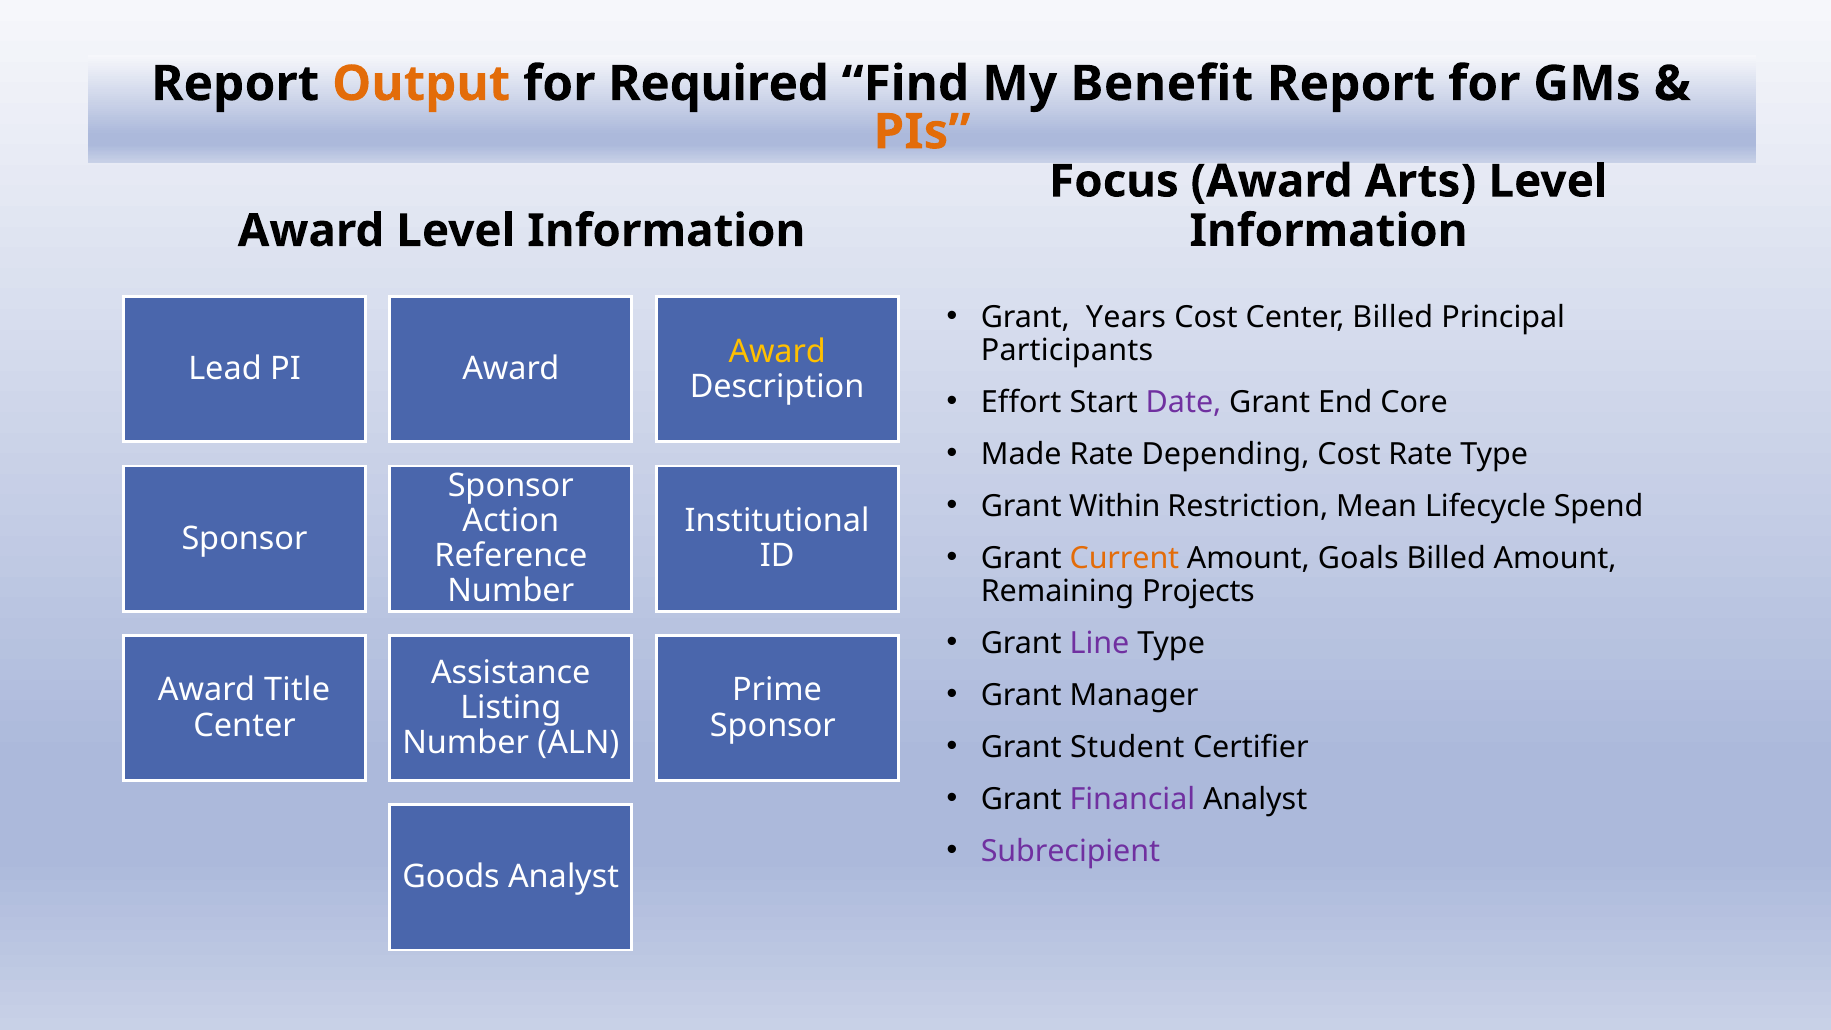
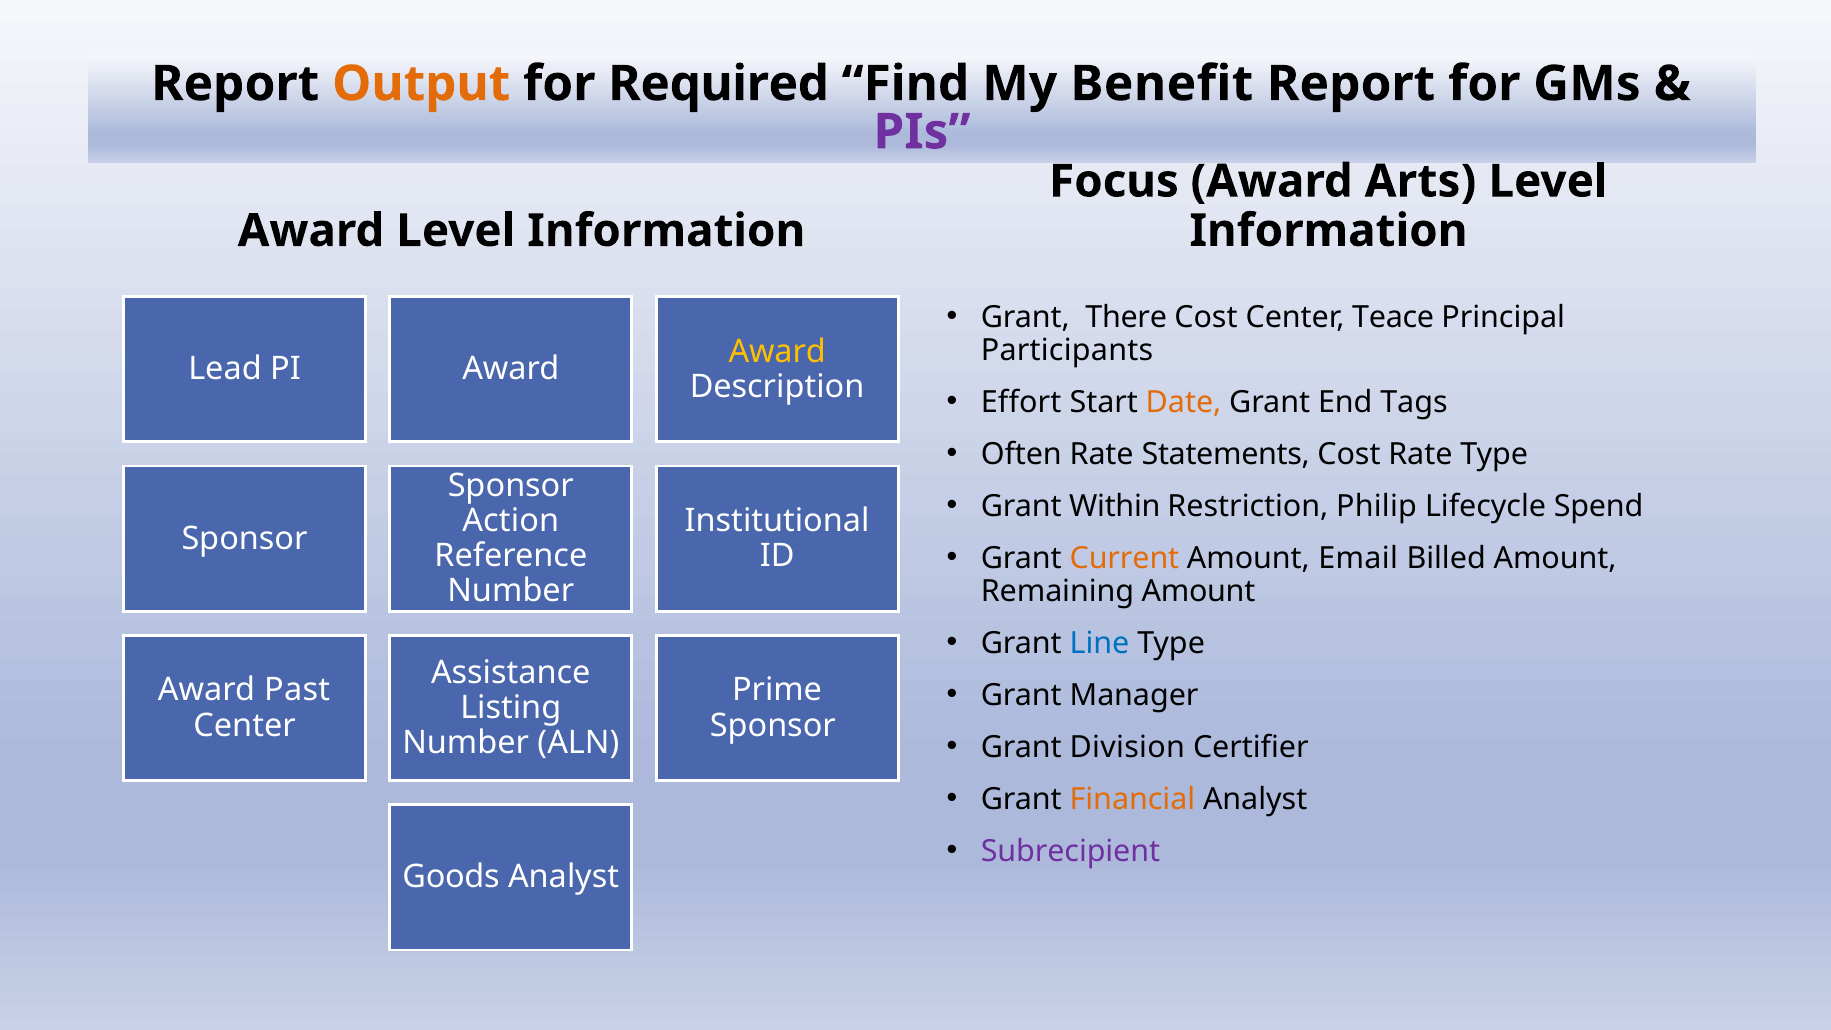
PIs colour: orange -> purple
Years: Years -> There
Center Billed: Billed -> Teace
Date colour: purple -> orange
Core: Core -> Tags
Made: Made -> Often
Depending: Depending -> Statements
Mean: Mean -> Philip
Goals: Goals -> Email
Remaining Projects: Projects -> Amount
Line colour: purple -> blue
Title: Title -> Past
Student: Student -> Division
Financial colour: purple -> orange
